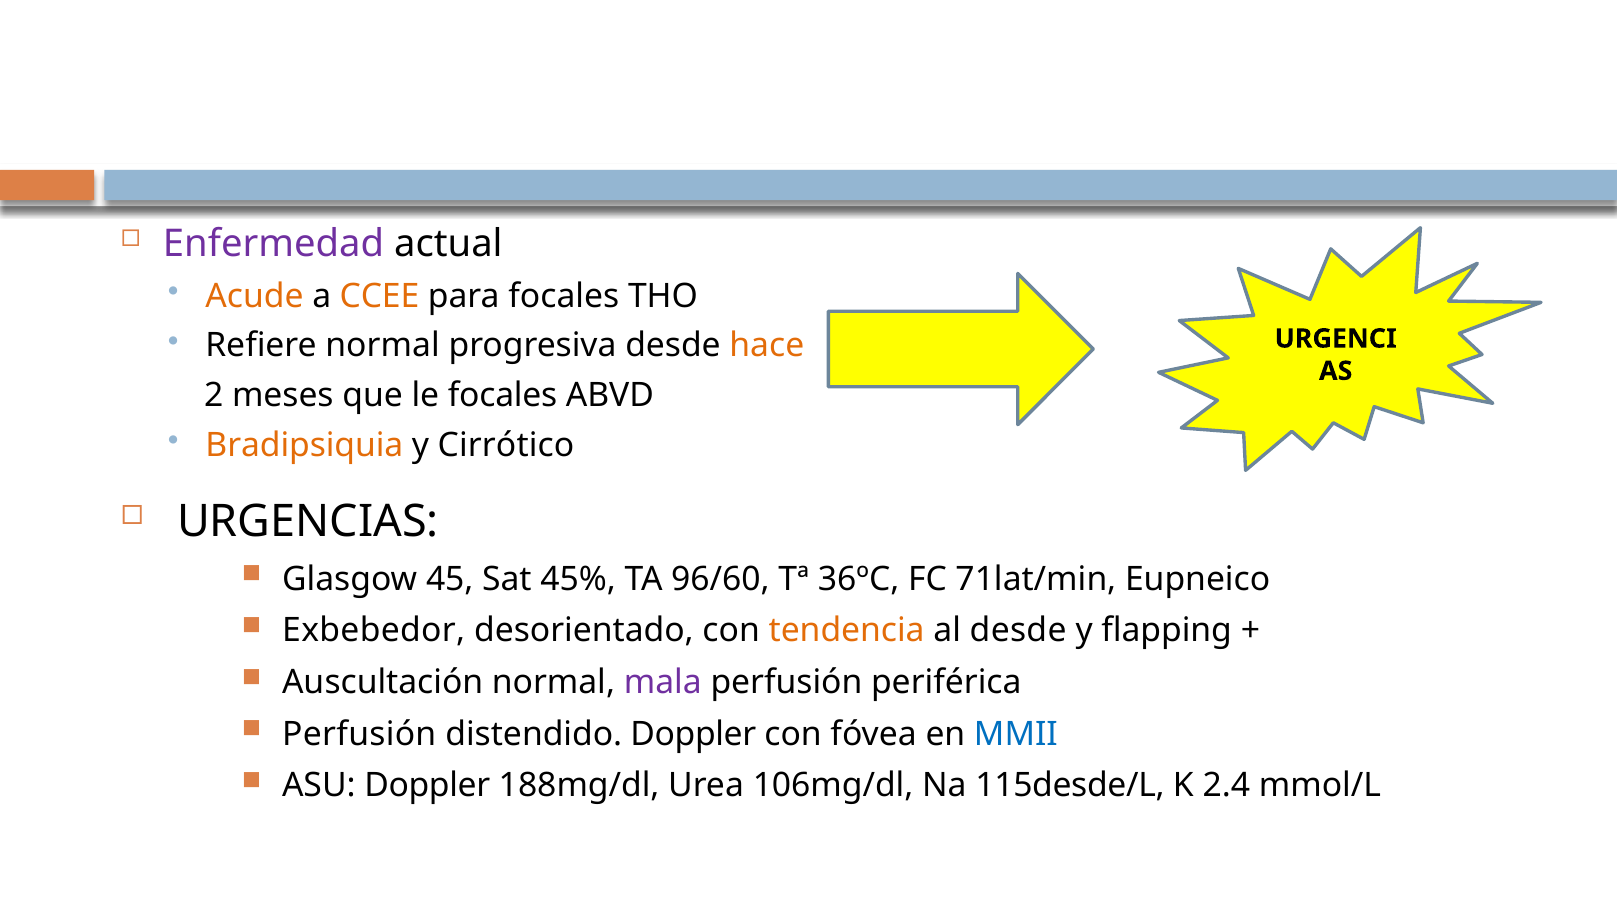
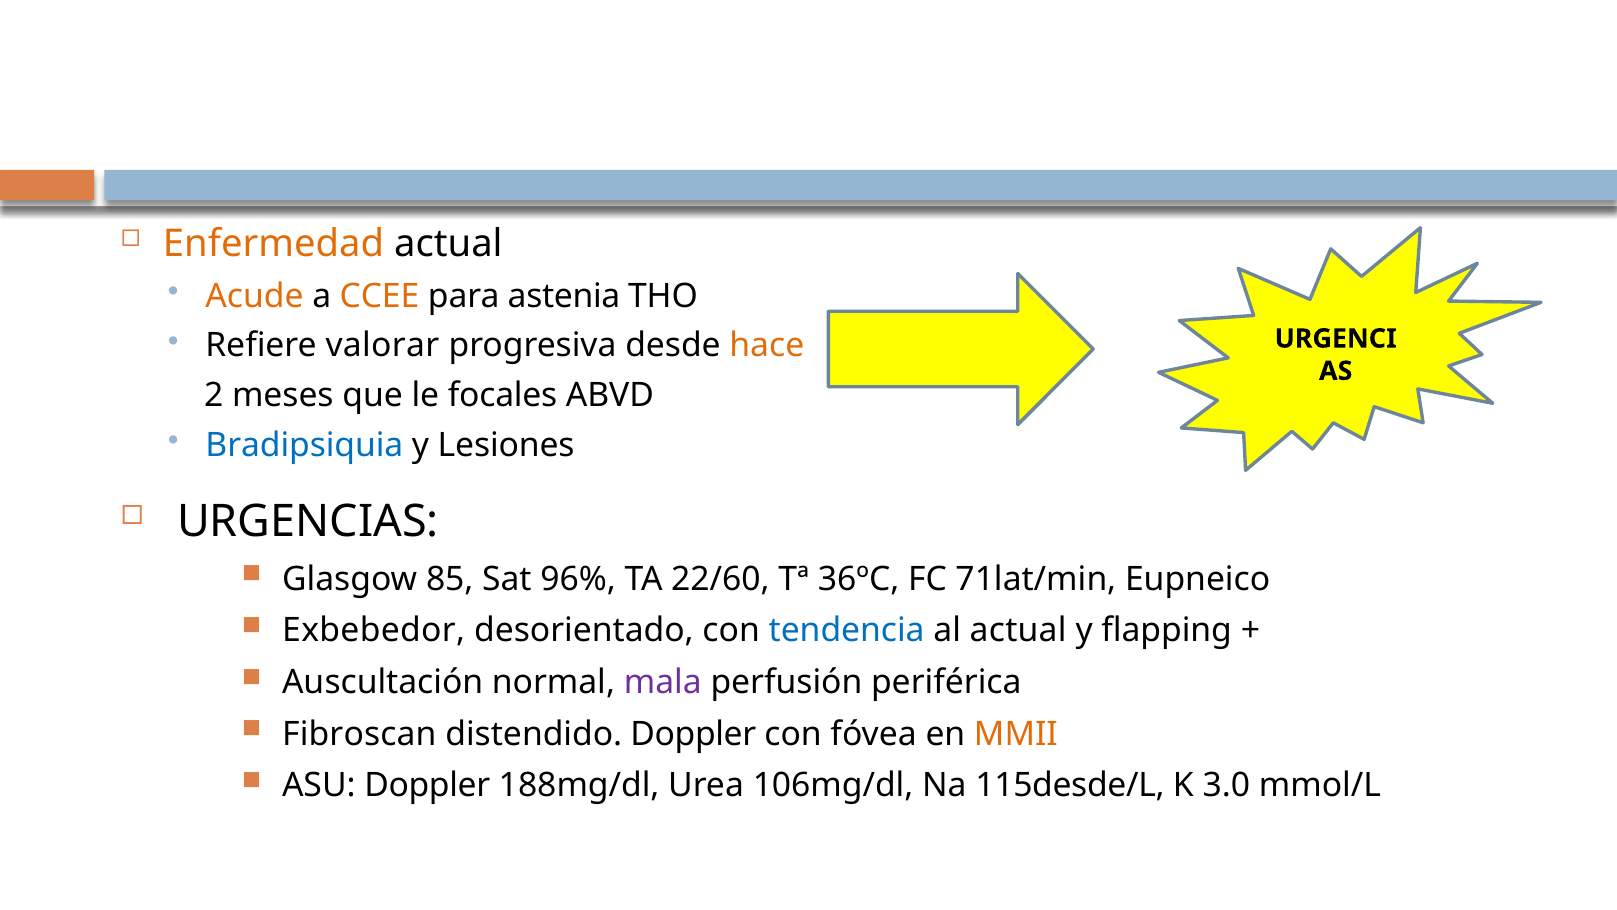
Enfermedad colour: purple -> orange
para focales: focales -> astenia
Refiere normal: normal -> valorar
Bradipsiquia colour: orange -> blue
Cirrótico: Cirrótico -> Lesiones
45: 45 -> 85
45%: 45% -> 96%
96/60: 96/60 -> 22/60
tendencia colour: orange -> blue
al desde: desde -> actual
Perfusión at (359, 734): Perfusión -> Fibroscan
MMII colour: blue -> orange
2.4: 2.4 -> 3.0
